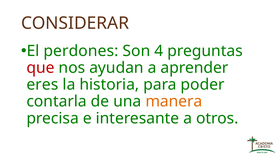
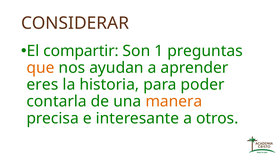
perdones: perdones -> compartir
4: 4 -> 1
que colour: red -> orange
